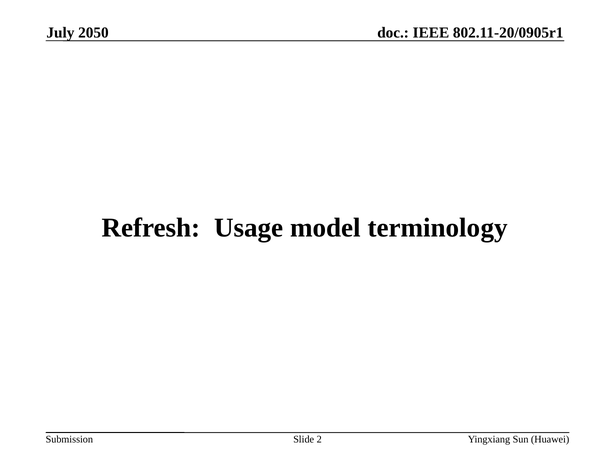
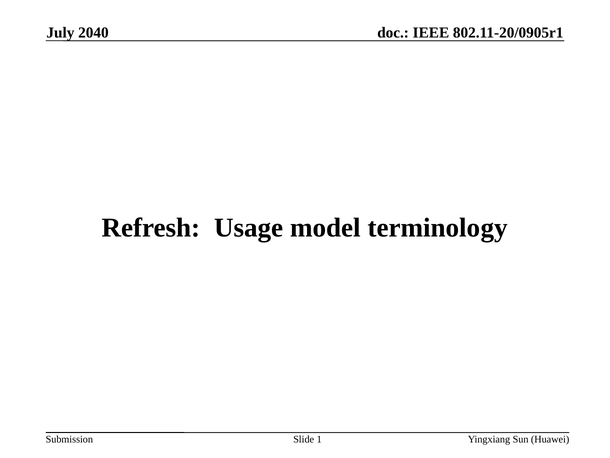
2050: 2050 -> 2040
2: 2 -> 1
